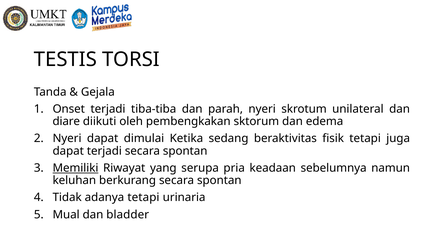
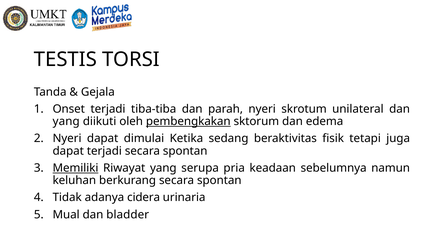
diare at (66, 122): diare -> yang
pembengkakan underline: none -> present
adanya tetapi: tetapi -> cidera
